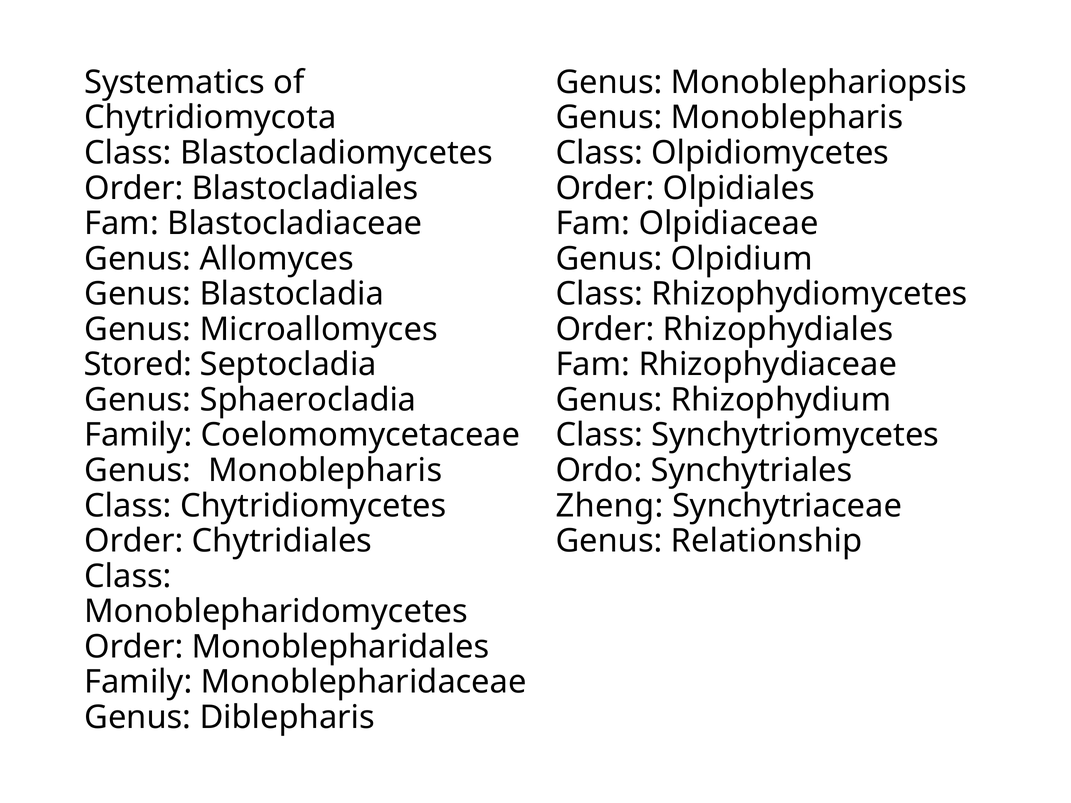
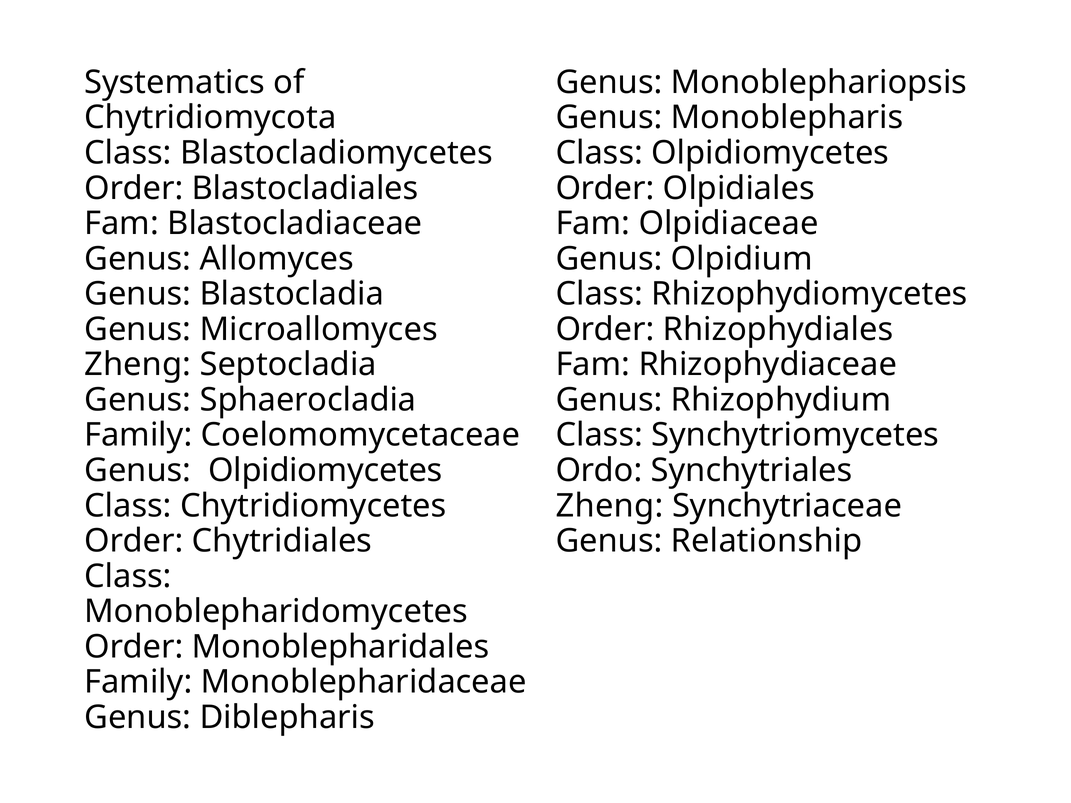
Stored at (138, 365): Stored -> Zheng
Monoblepharis at (325, 471): Monoblepharis -> Olpidiomycetes
